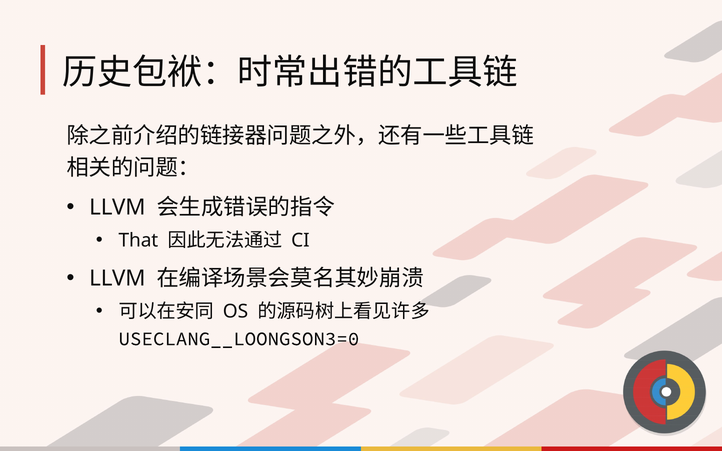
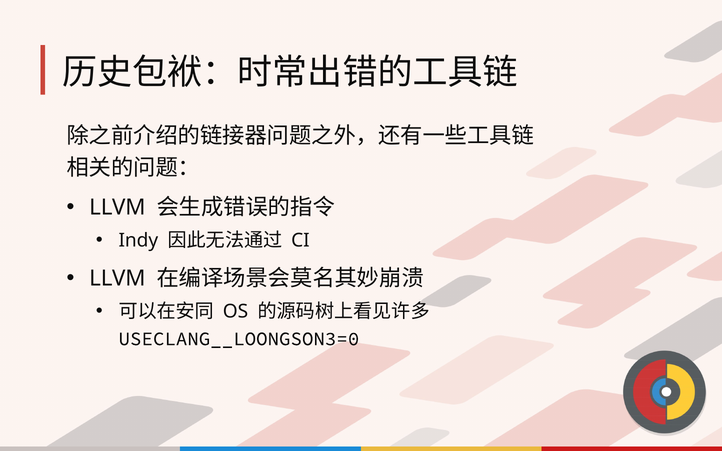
That: That -> Indy
